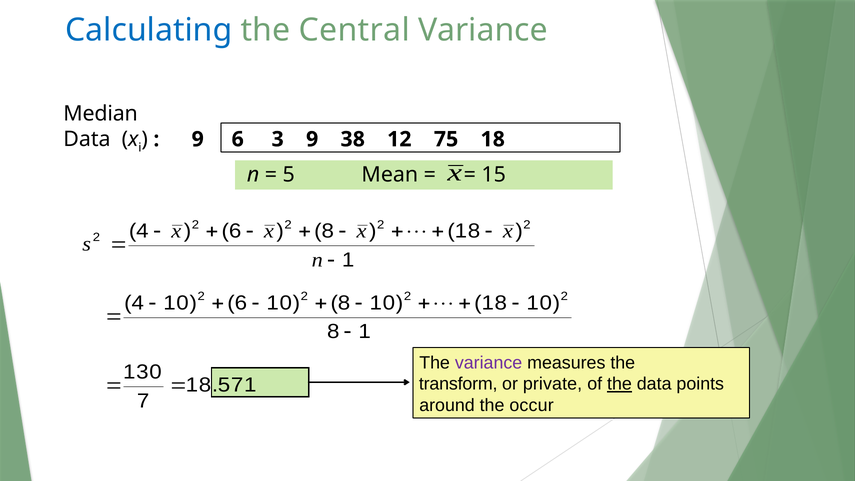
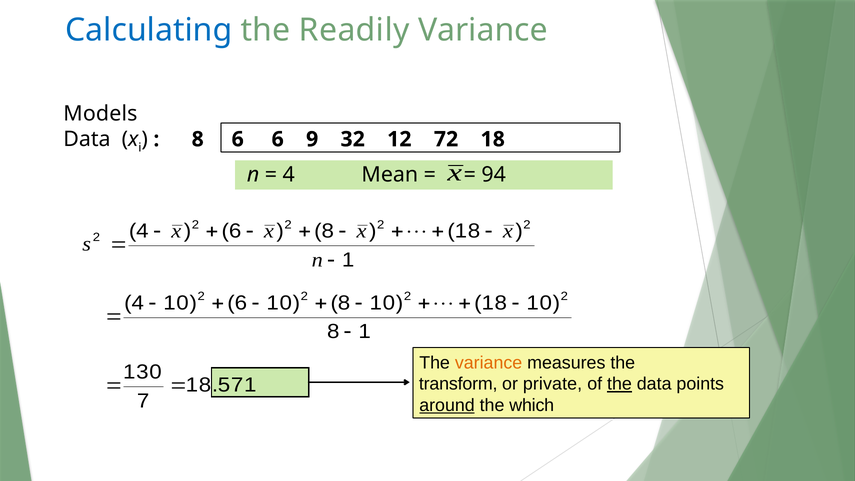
Central: Central -> Readily
Median: Median -> Models
9 at (198, 139): 9 -> 8
6 3: 3 -> 6
38: 38 -> 32
75: 75 -> 72
5 at (289, 175): 5 -> 4
15: 15 -> 94
variance at (489, 363) colour: purple -> orange
around underline: none -> present
occur: occur -> which
